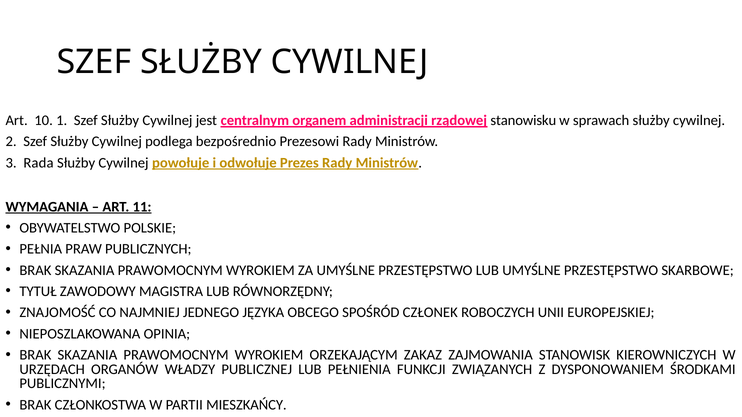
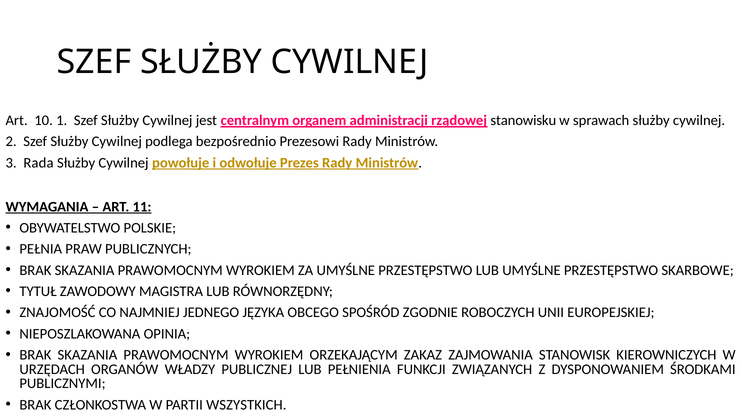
CZŁONEK: CZŁONEK -> ZGODNIE
MIESZKAŃCY: MIESZKAŃCY -> WSZYSTKICH
